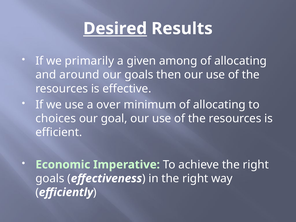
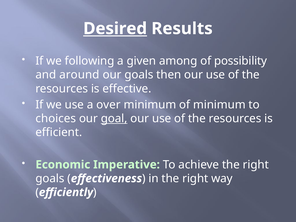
primarily: primarily -> following
among of allocating: allocating -> possibility
minimum of allocating: allocating -> minimum
goal underline: none -> present
